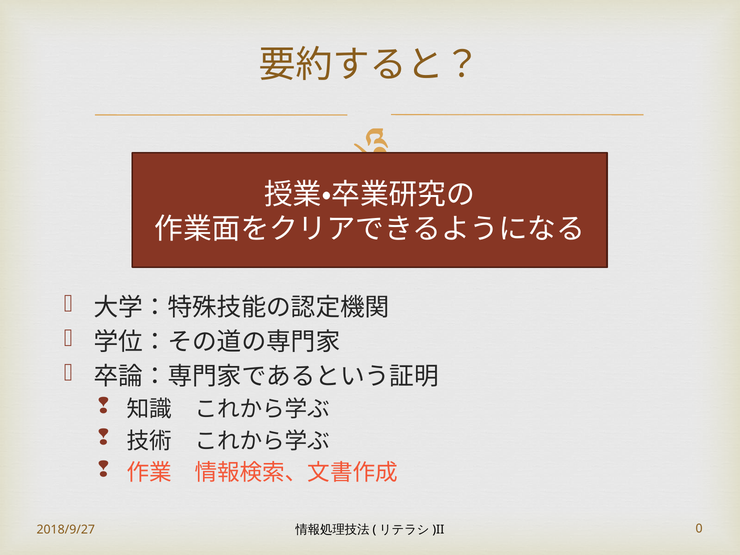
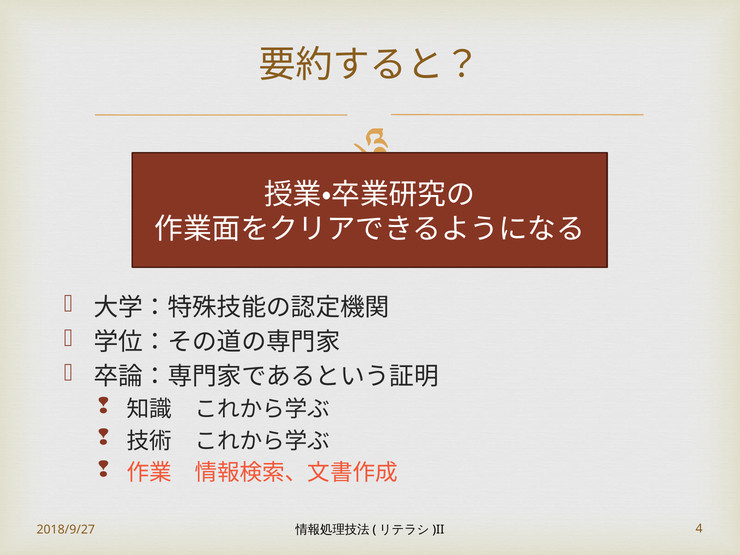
0: 0 -> 4
